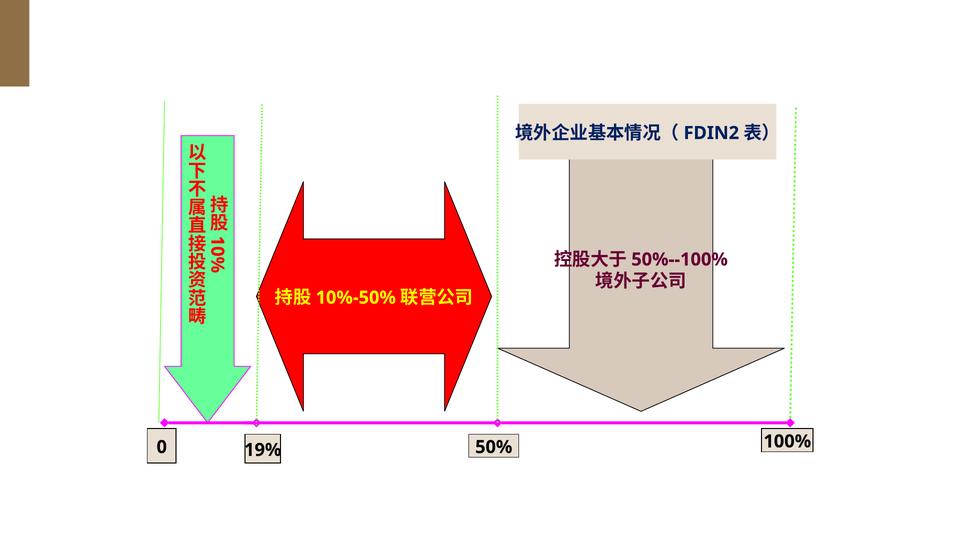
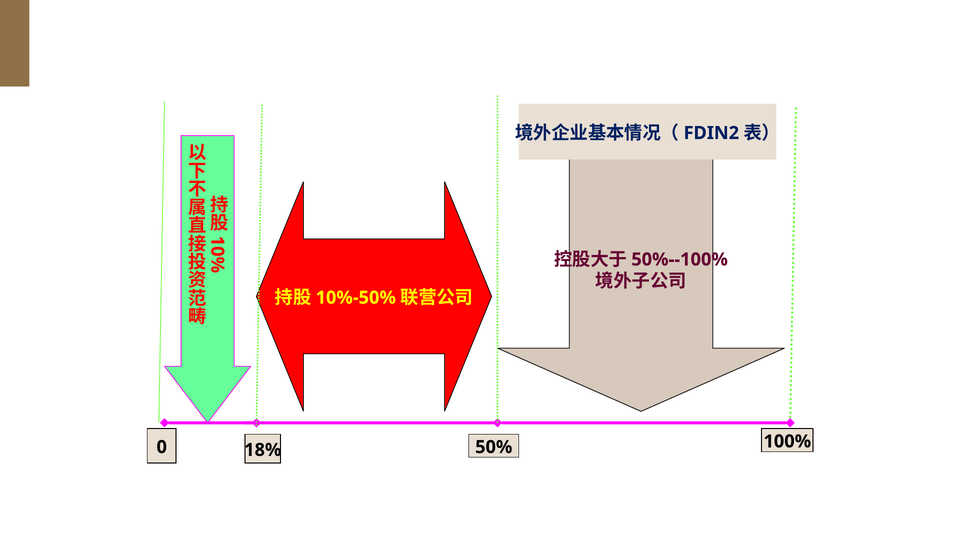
19%: 19% -> 18%
